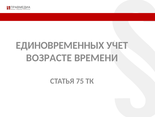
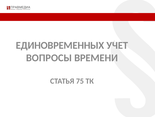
ВОЗРАСТЕ: ВОЗРАСТЕ -> ВОПРОСЫ
